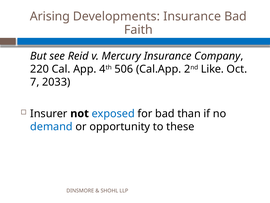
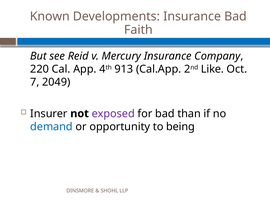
Arising: Arising -> Known
506: 506 -> 913
2033: 2033 -> 2049
exposed colour: blue -> purple
these: these -> being
